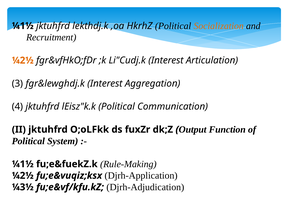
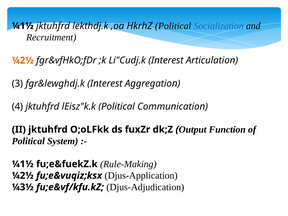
Socialization colour: orange -> blue
Djrh-Application: Djrh-Application -> Djus-Application
Djrh-Adjudication: Djrh-Adjudication -> Djus-Adjudication
